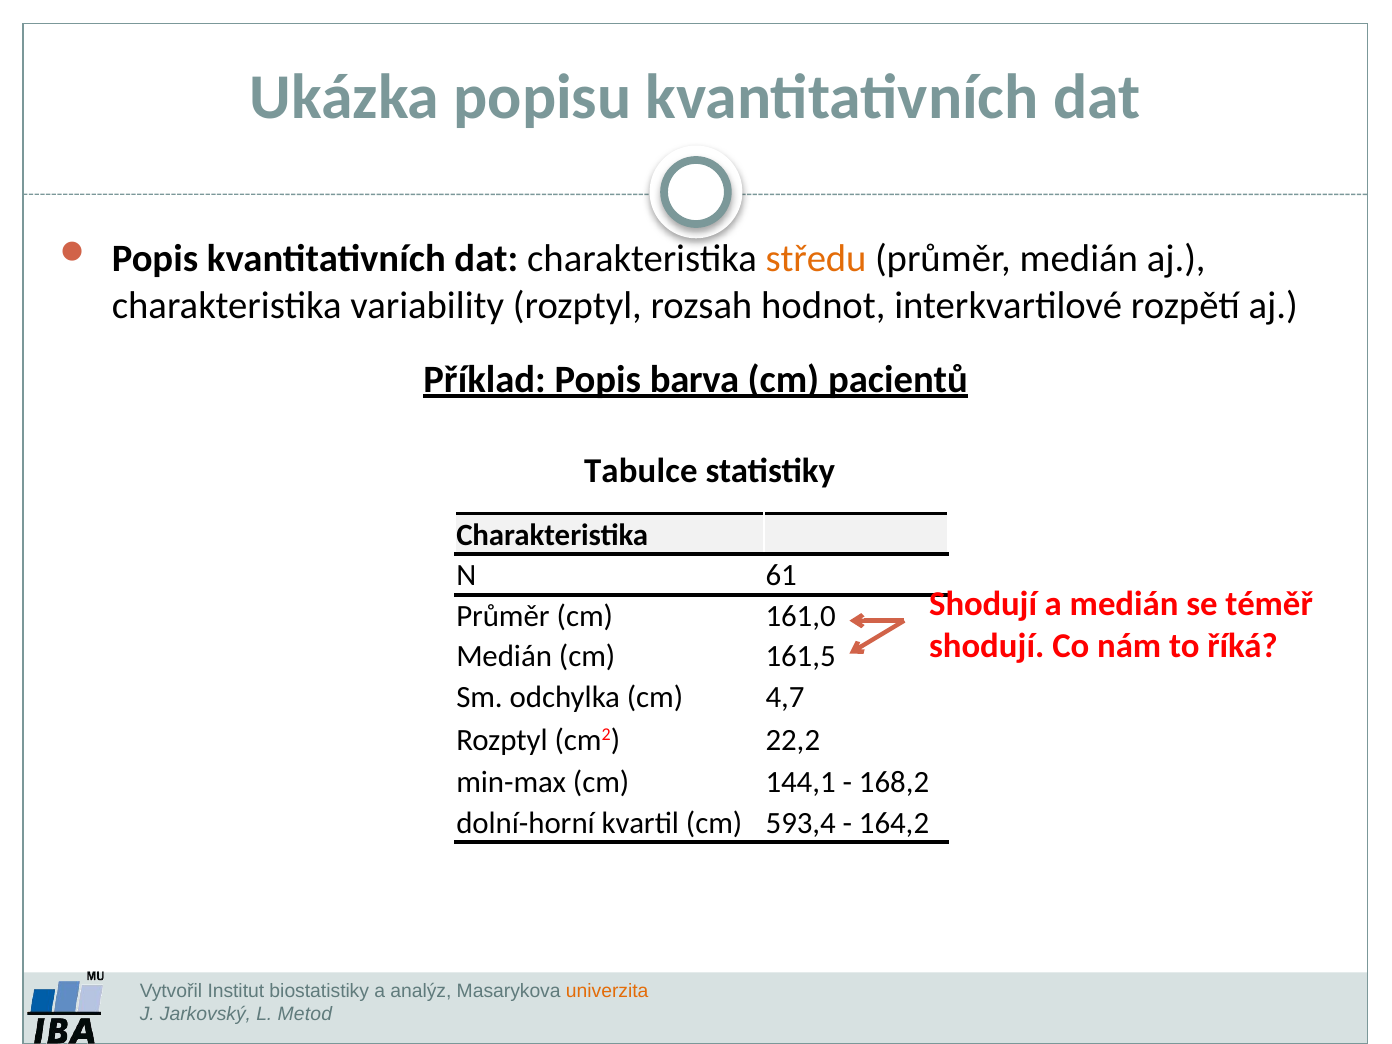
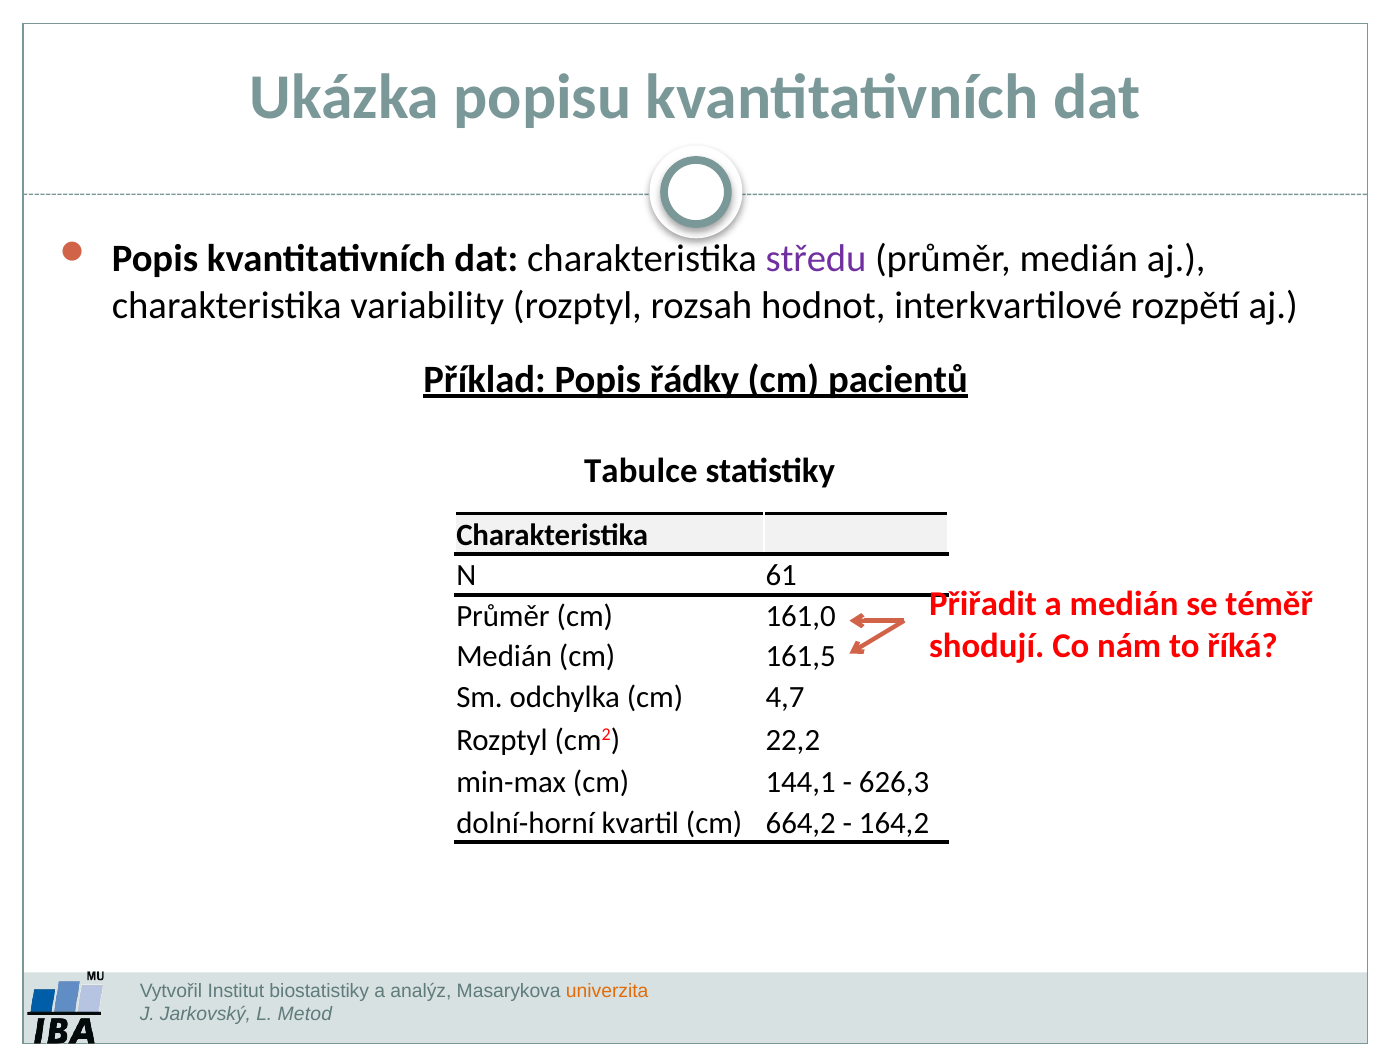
středu colour: orange -> purple
barva: barva -> řádky
Shodují at (983, 604): Shodují -> Přiřadit
168,2: 168,2 -> 626,3
593,4: 593,4 -> 664,2
